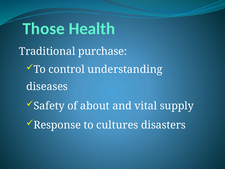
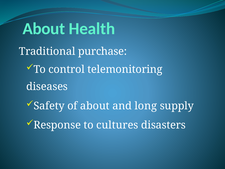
Those at (44, 29): Those -> About
understanding: understanding -> telemonitoring
vital: vital -> long
